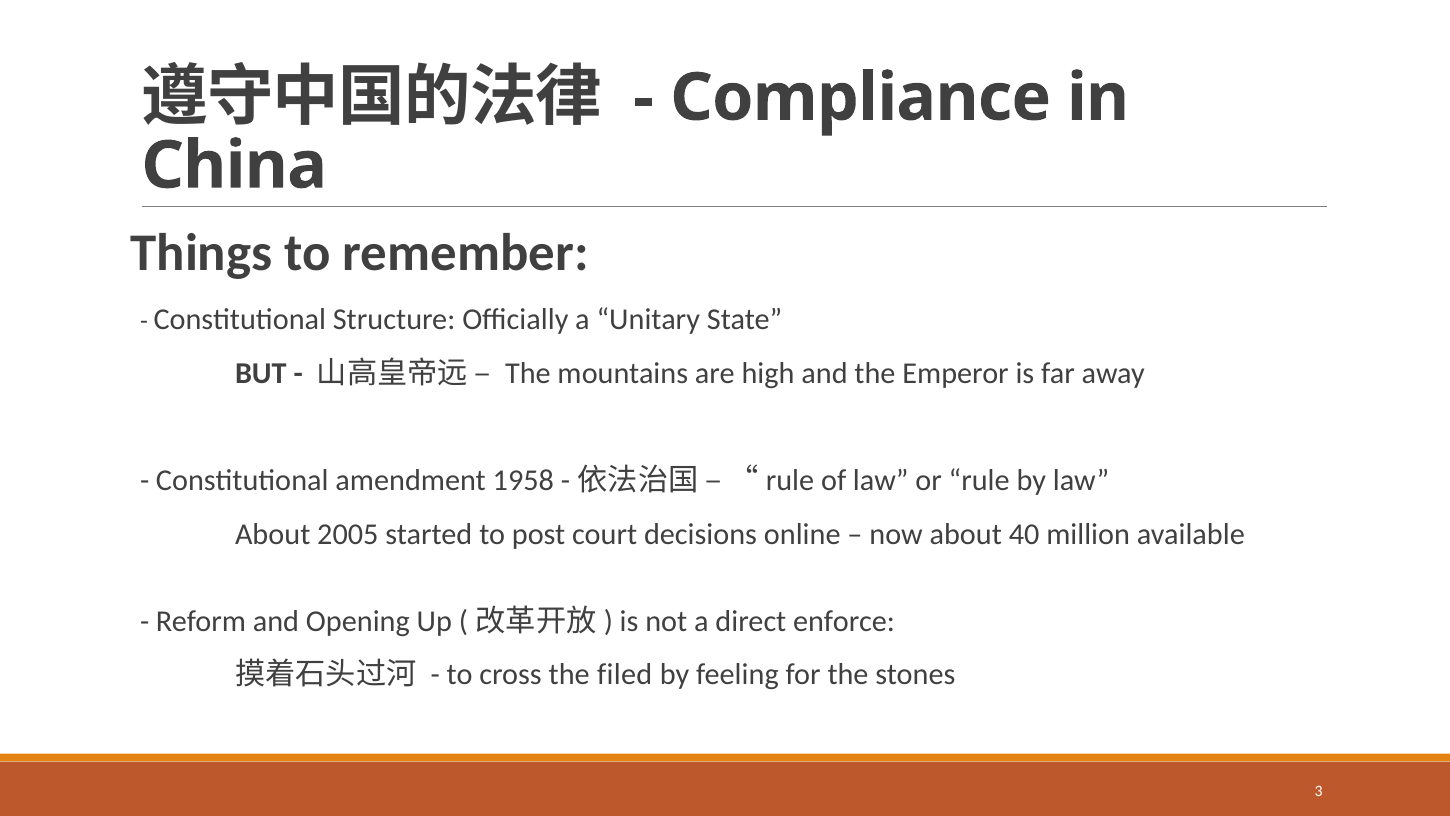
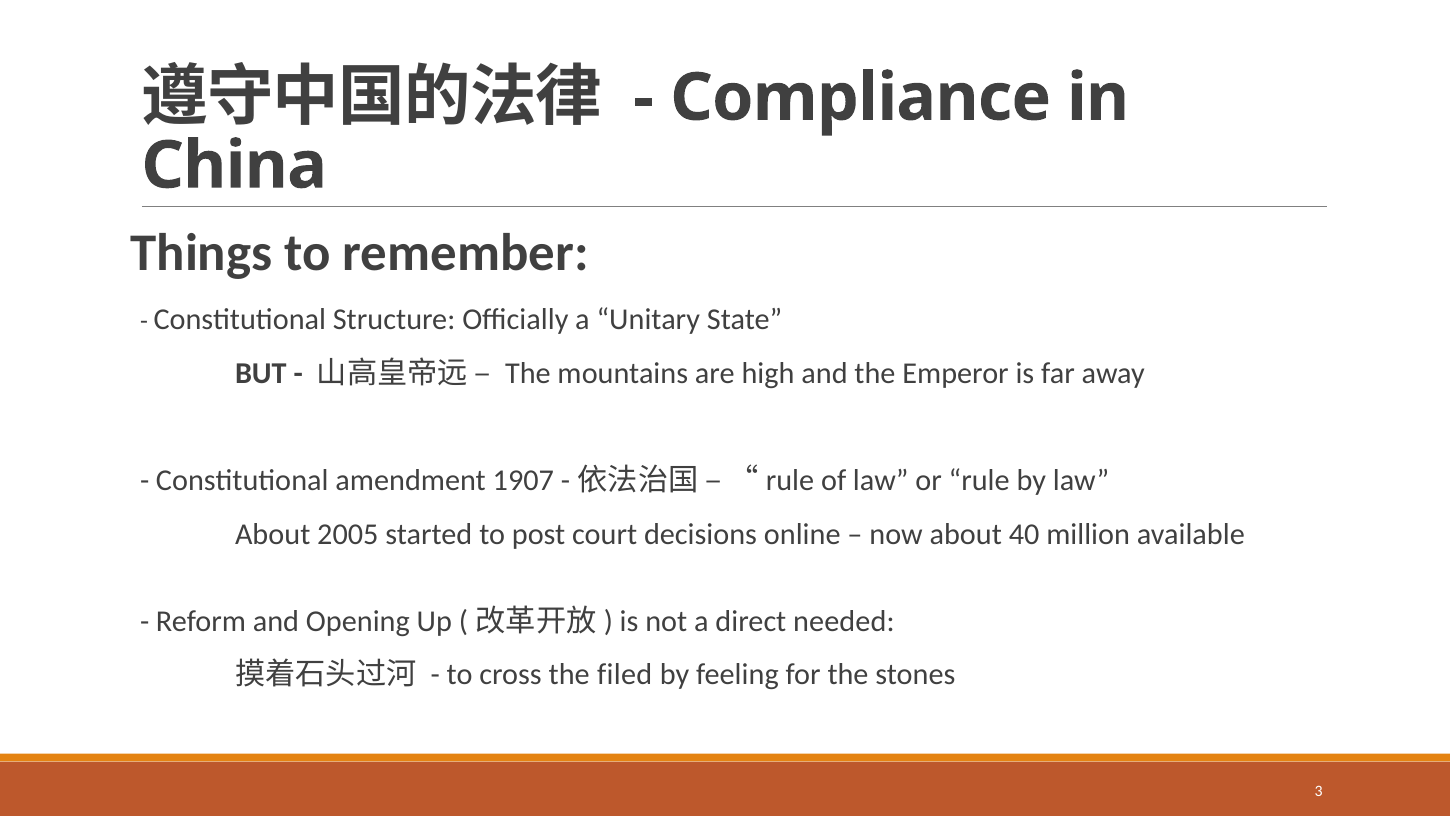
1958: 1958 -> 1907
enforce: enforce -> needed
